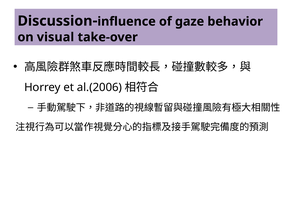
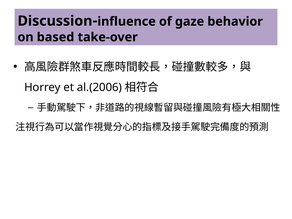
visual: visual -> based
